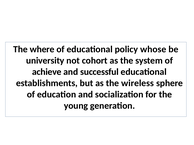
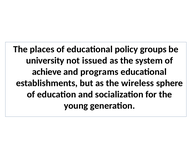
where: where -> places
whose: whose -> groups
cohort: cohort -> issued
successful: successful -> programs
